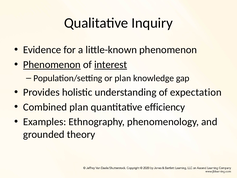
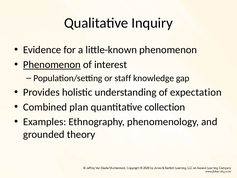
interest underline: present -> none
or plan: plan -> staff
efficiency: efficiency -> collection
